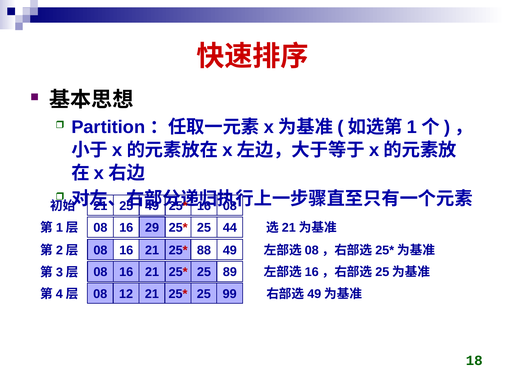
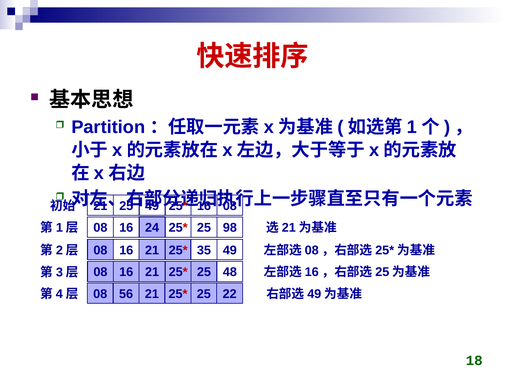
29: 29 -> 24
44: 44 -> 98
88: 88 -> 35
89: 89 -> 48
12: 12 -> 56
99: 99 -> 22
